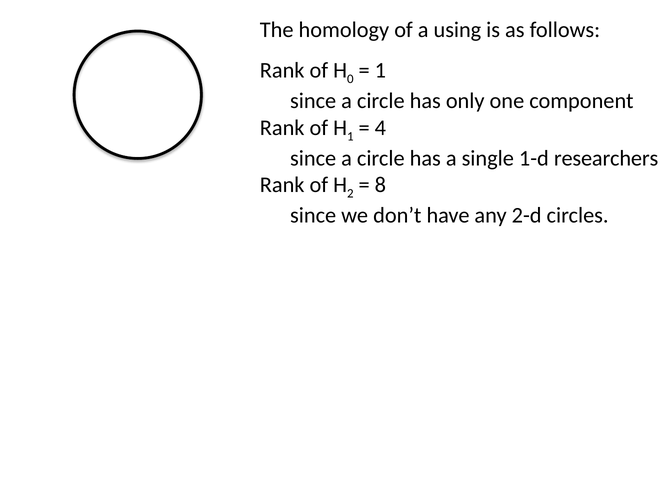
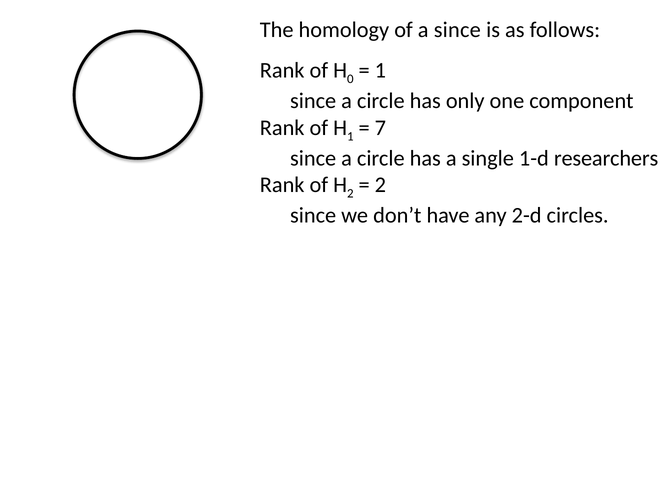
a using: using -> since
4: 4 -> 7
8 at (380, 185): 8 -> 2
